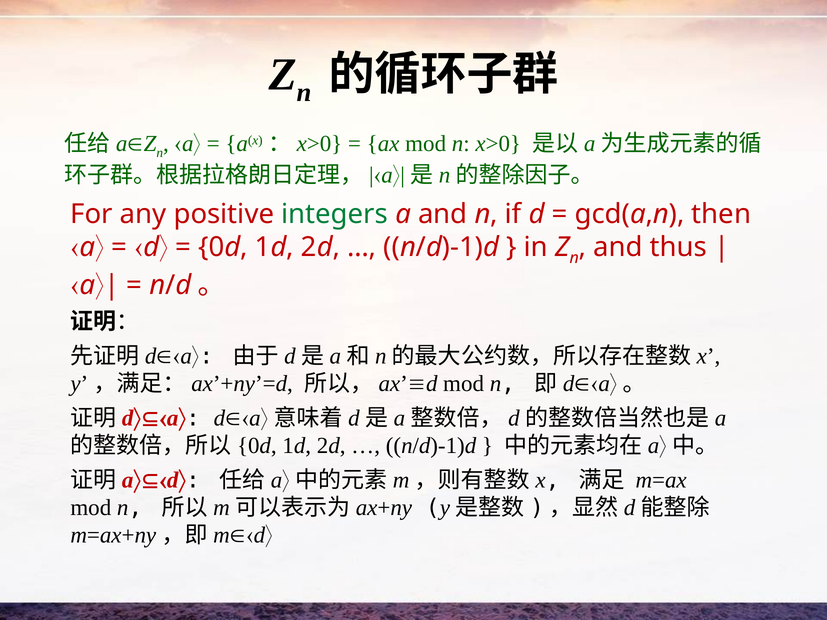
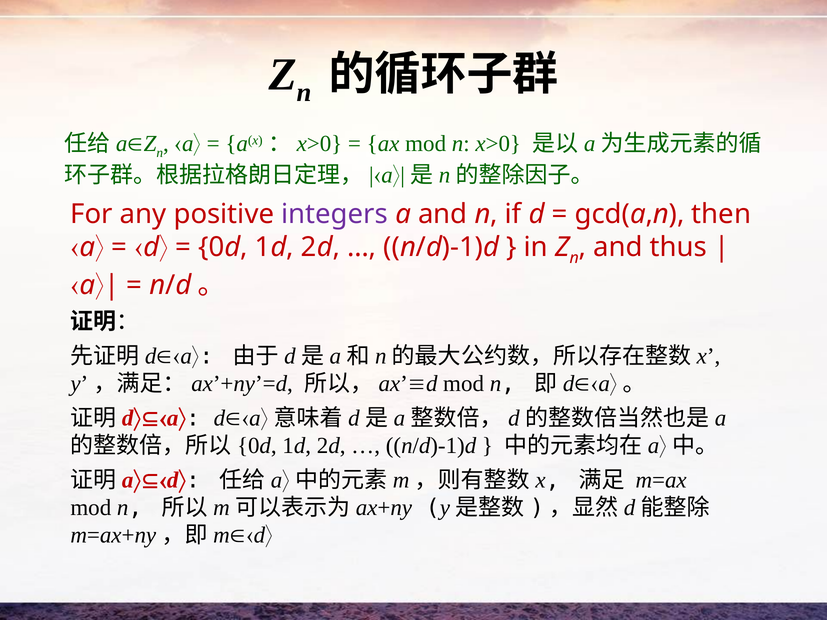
integers colour: green -> purple
